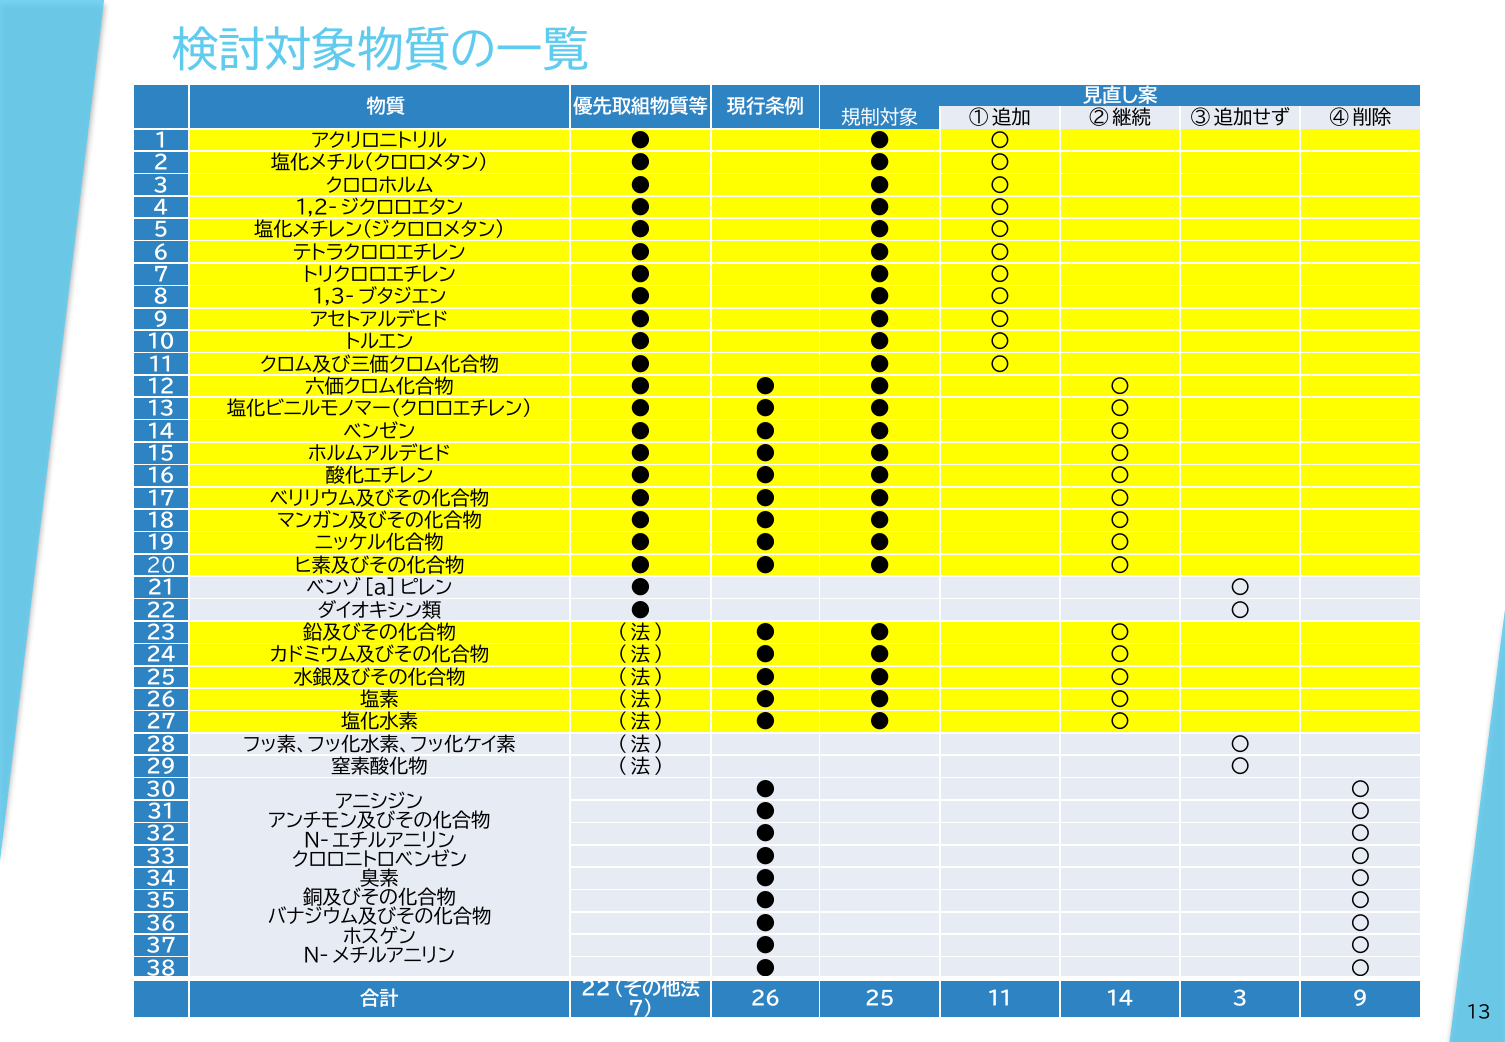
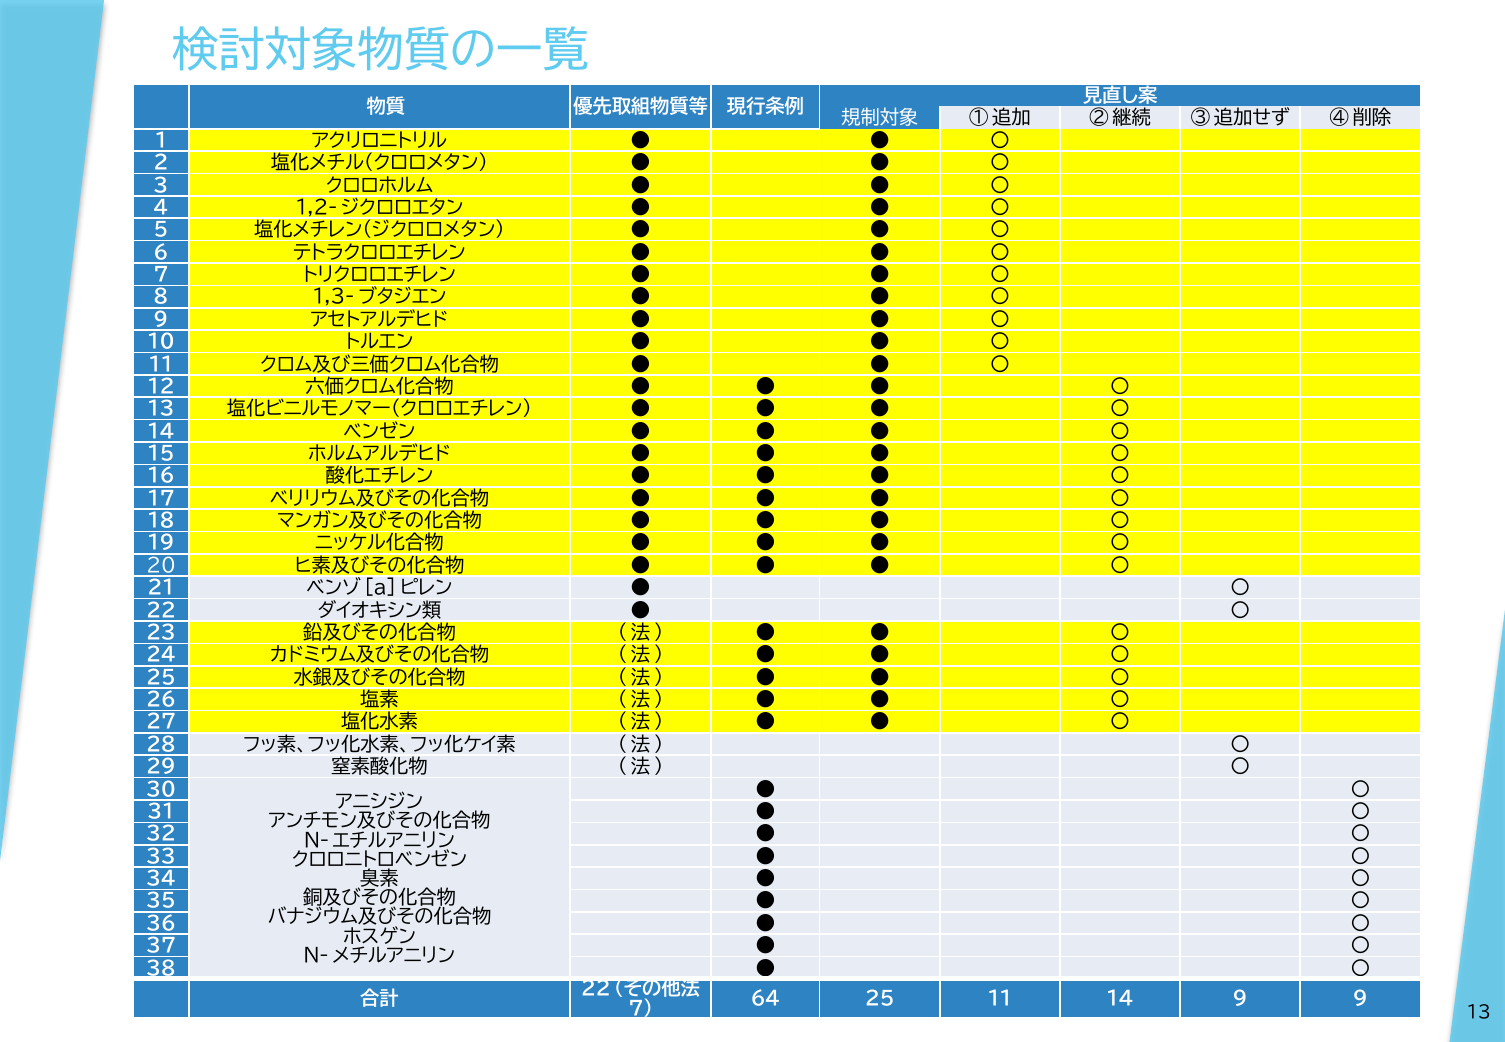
26 at (765, 999): 26 -> 64
14 3: 3 -> 9
